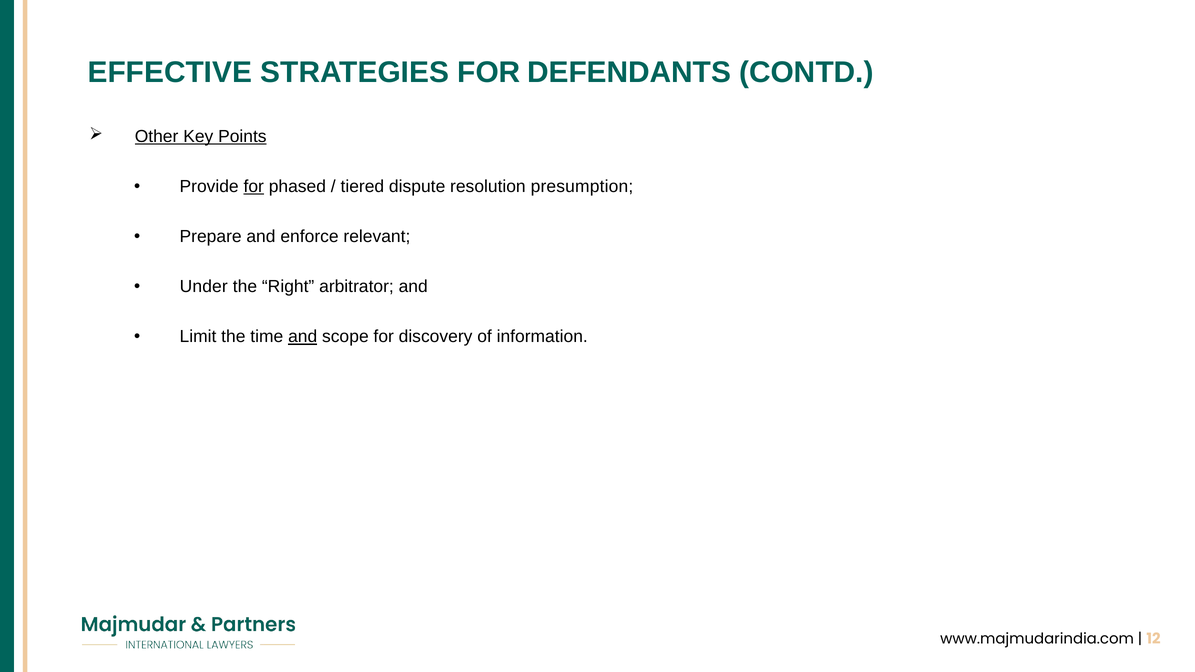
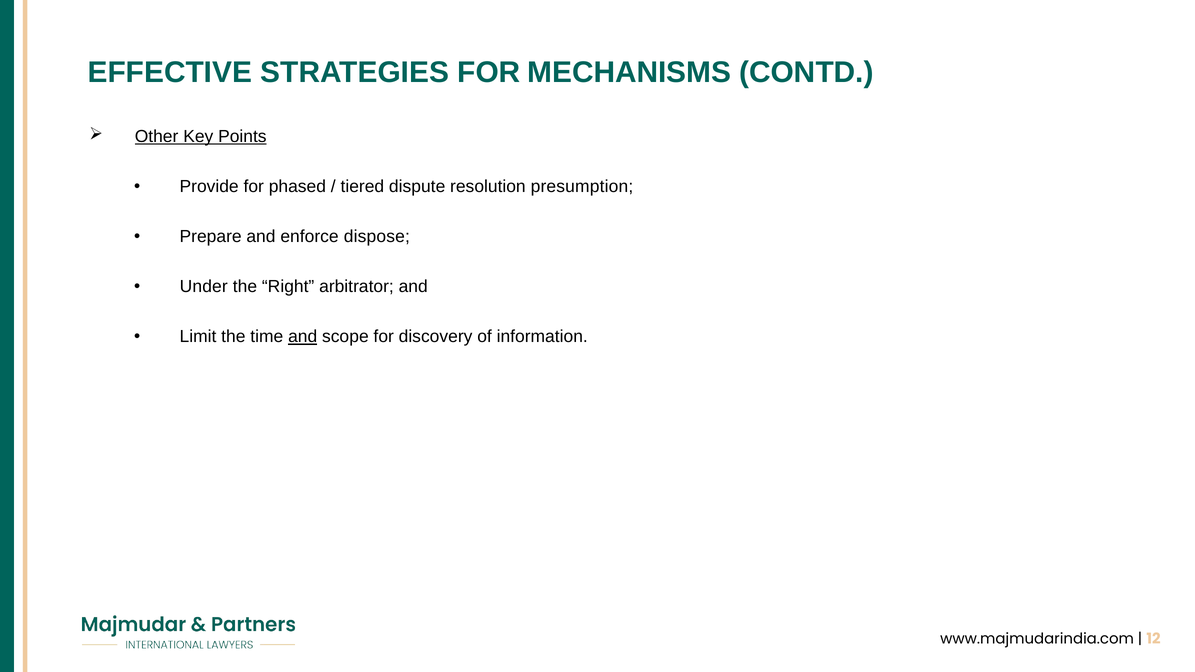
DEFENDANTS: DEFENDANTS -> MECHANISMS
for at (254, 187) underline: present -> none
relevant: relevant -> dispose
